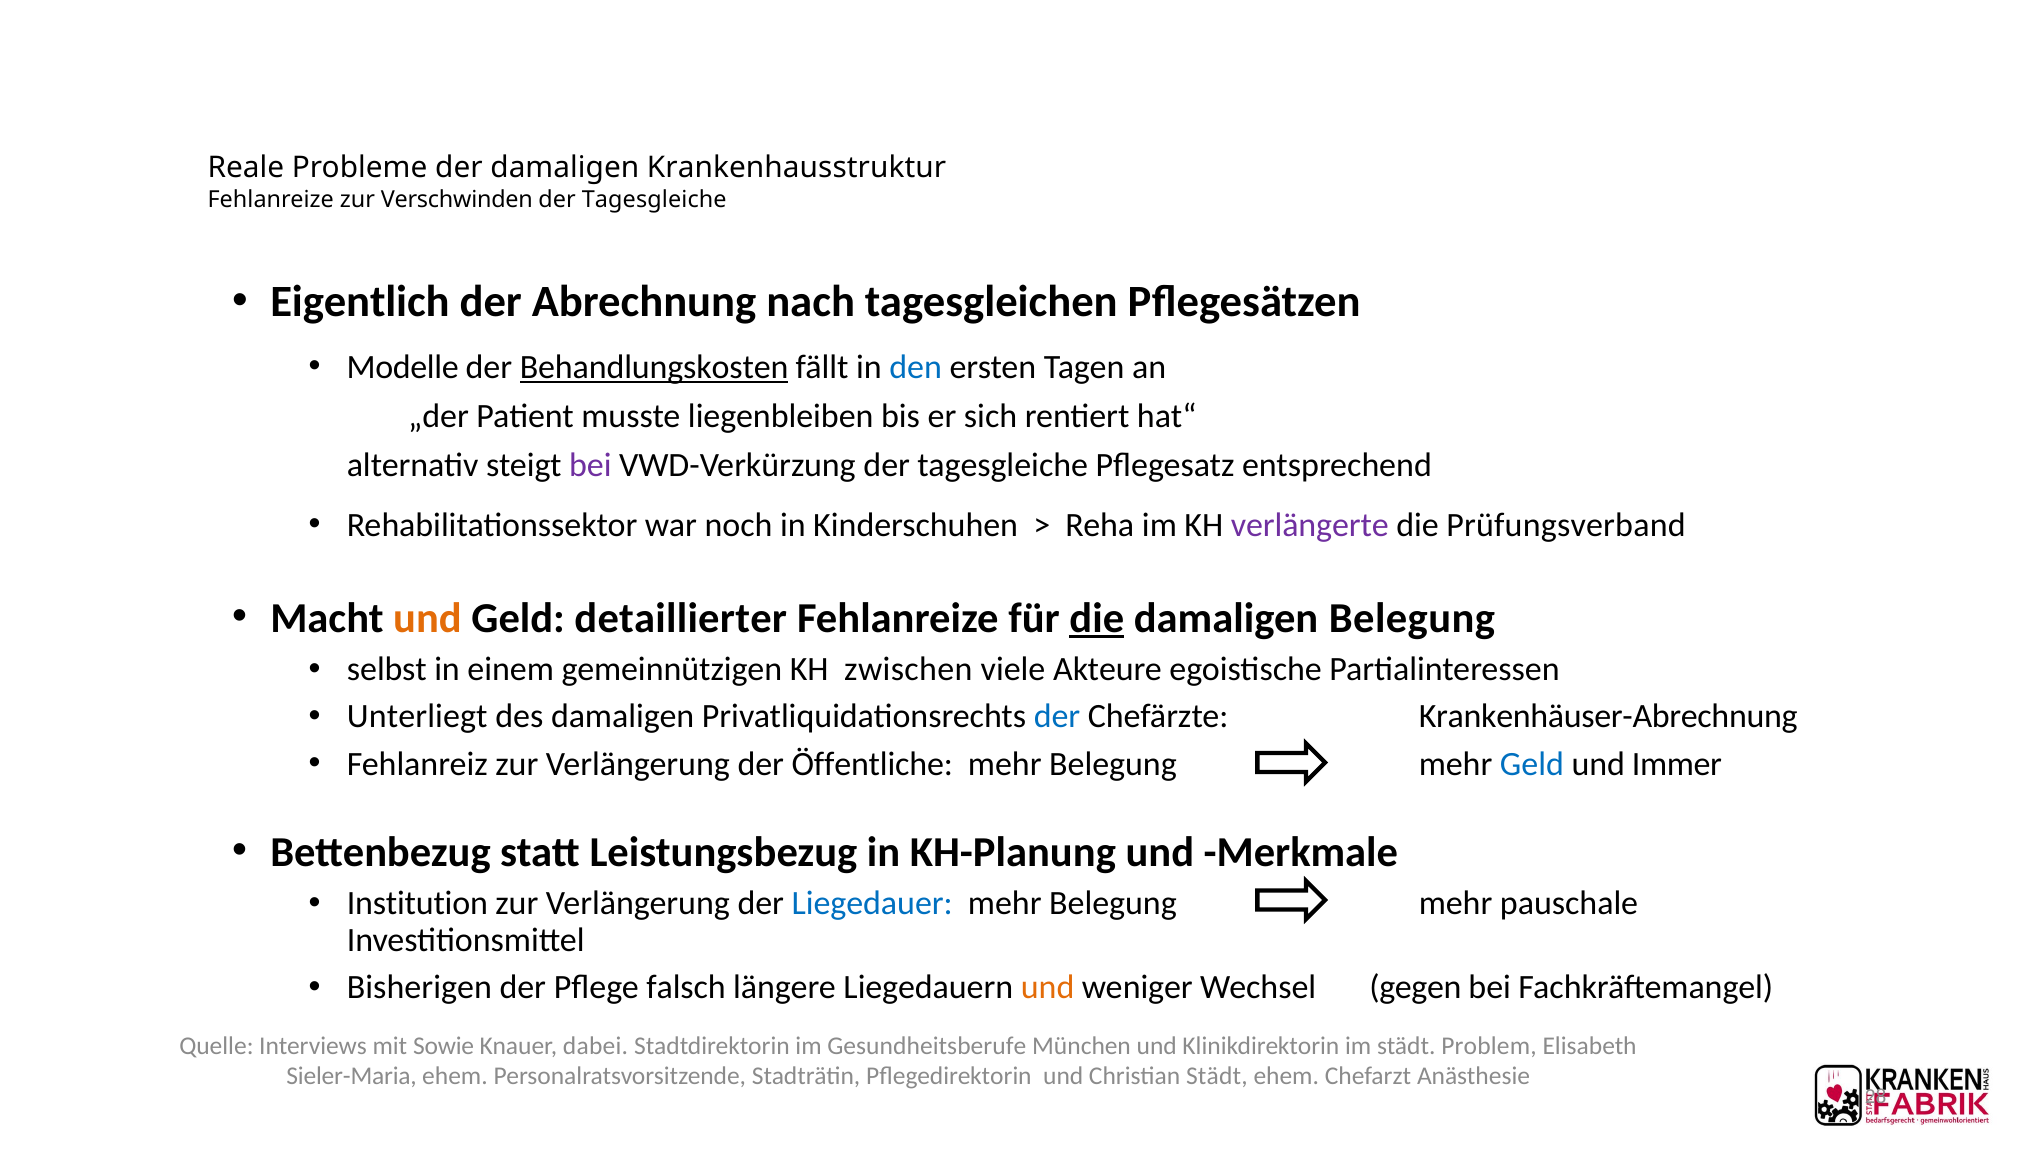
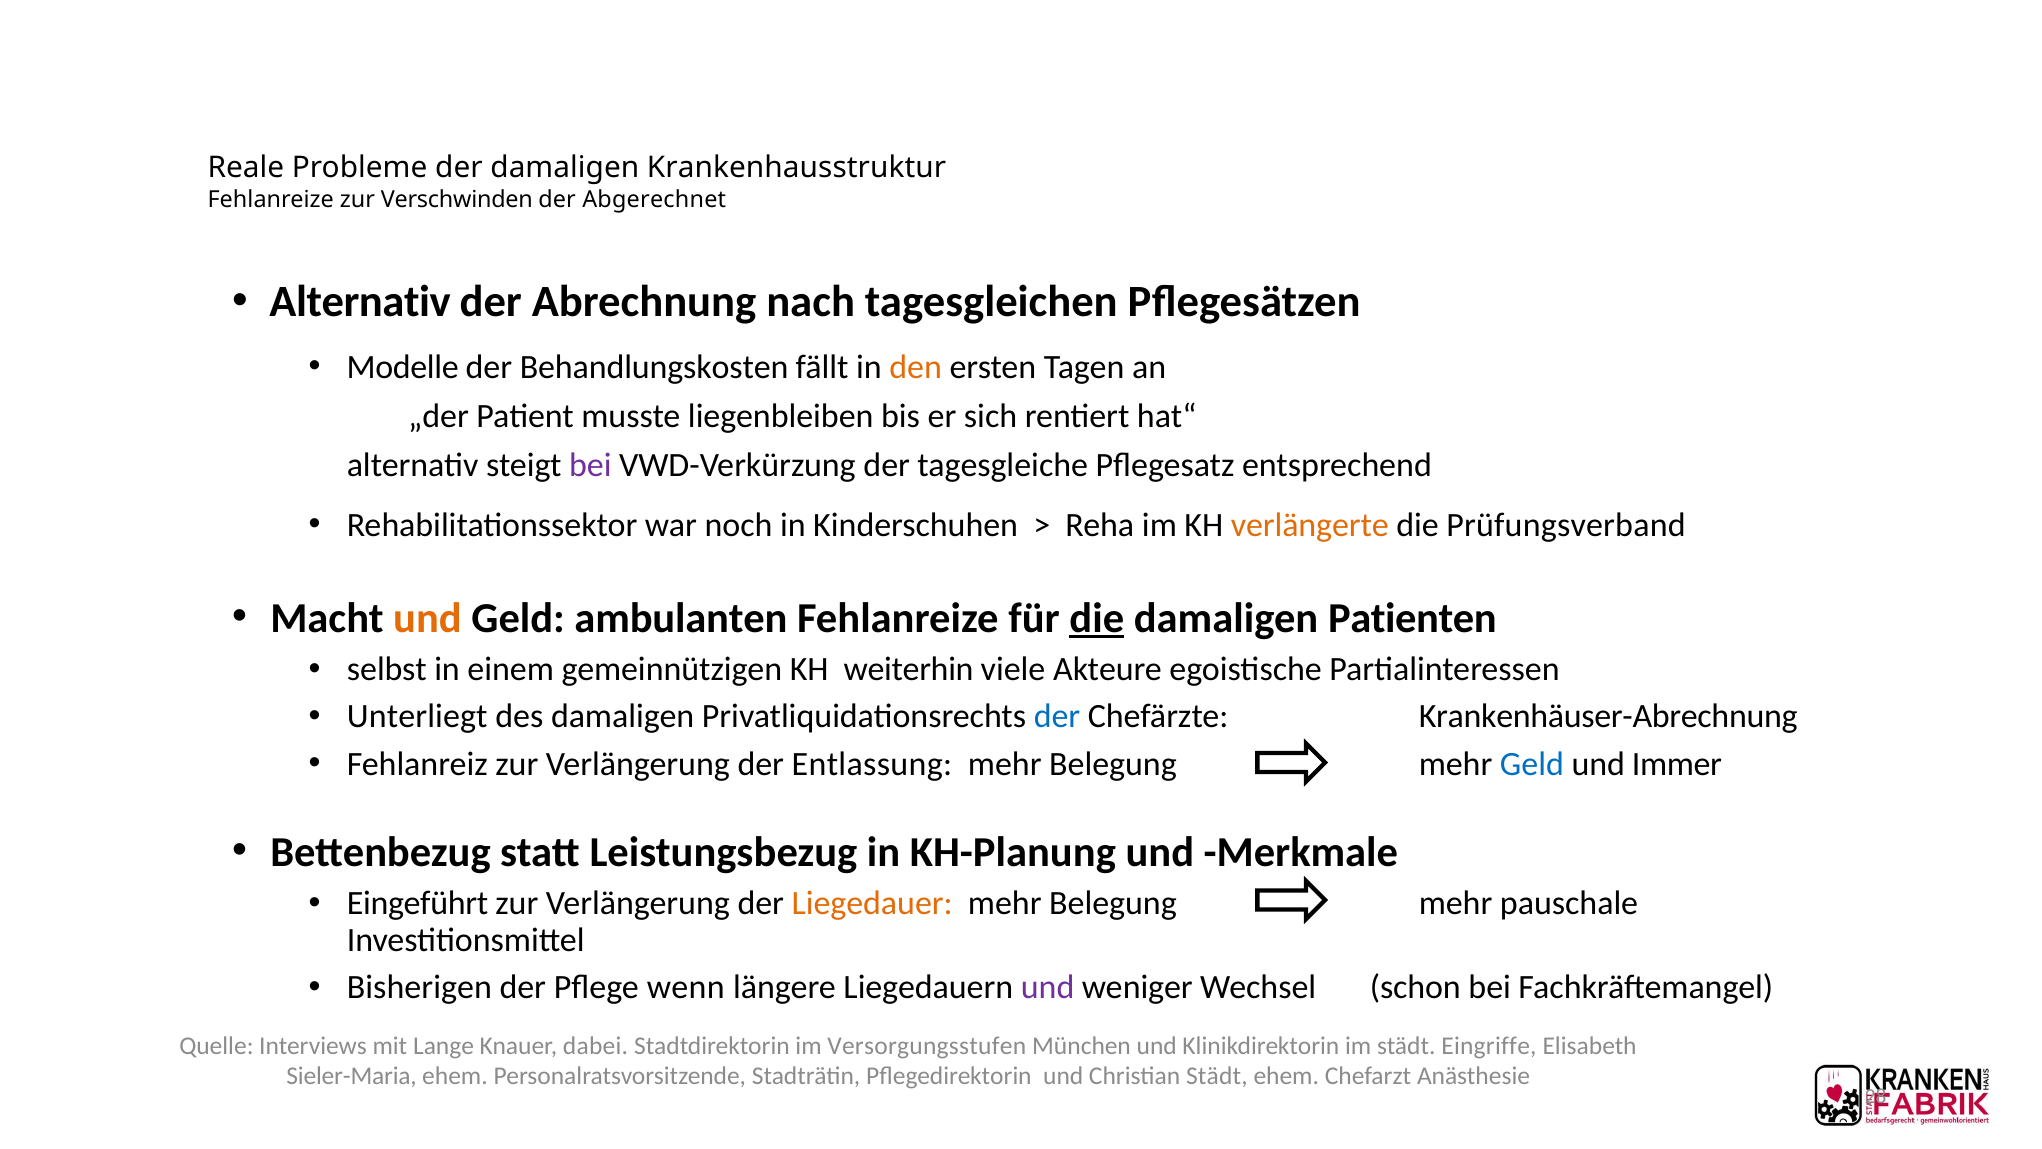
Tagesgleiche at (654, 200): Tagesgleiche -> Abgerechnet
Eigentlich at (360, 302): Eigentlich -> Alternativ
Behandlungskosten underline: present -> none
den colour: blue -> orange
verlängerte colour: purple -> orange
detaillierter: detaillierter -> ambulanten
damaligen Belegung: Belegung -> Patienten
zwischen: zwischen -> weiterhin
Öffentliche: Öffentliche -> Entlassung
Institution: Institution -> Eingeführt
Liegedauer colour: blue -> orange
falsch: falsch -> wenn
und at (1048, 987) colour: orange -> purple
gegen: gegen -> schon
Sowie: Sowie -> Lange
Gesundheitsberufe: Gesundheitsberufe -> Versorgungsstufen
Problem: Problem -> Eingriffe
